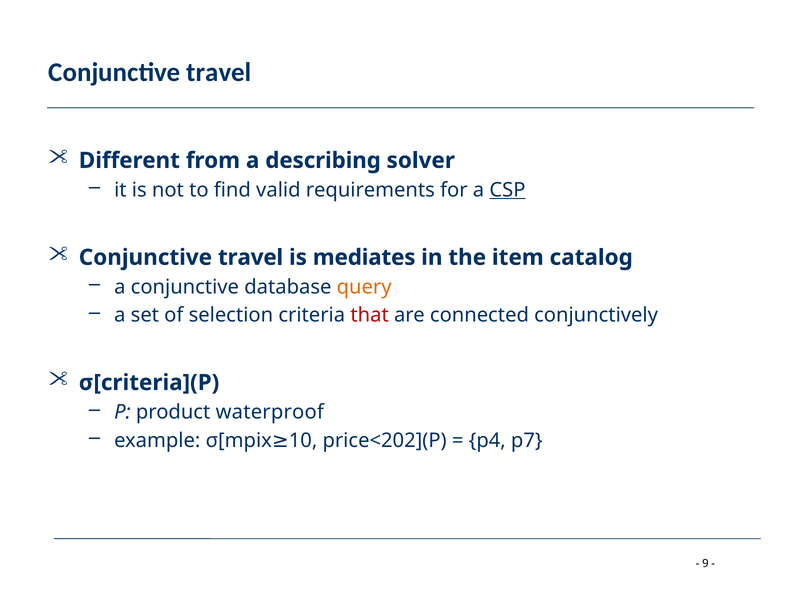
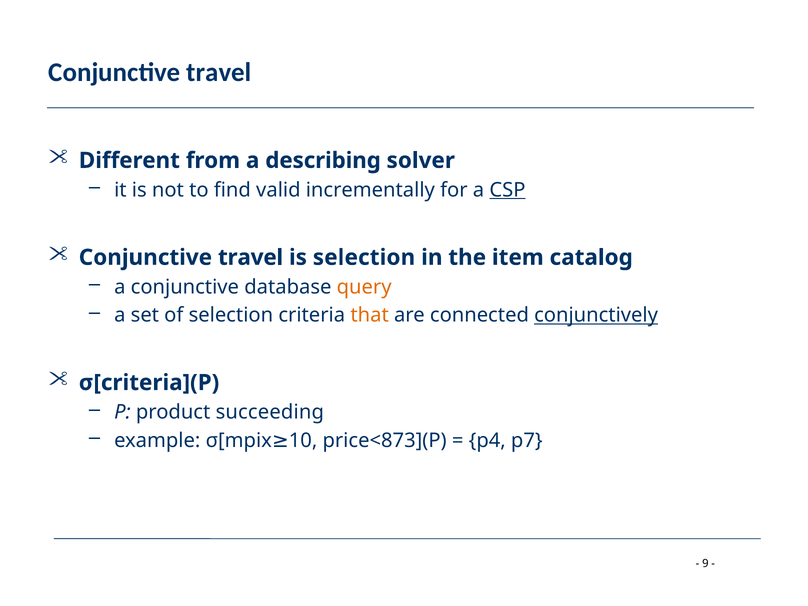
requirements: requirements -> incrementally
is mediates: mediates -> selection
that colour: red -> orange
conjunctively underline: none -> present
waterproof: waterproof -> succeeding
price<202](P: price<202](P -> price<873](P
